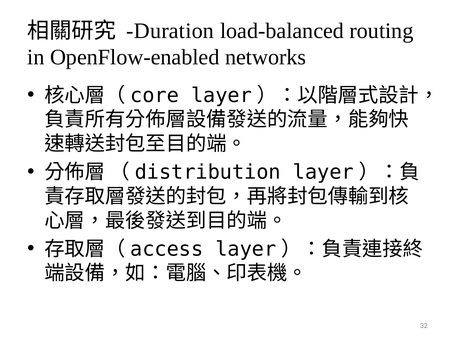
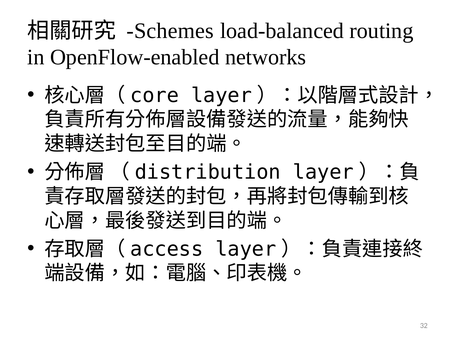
Duration: Duration -> Schemes
